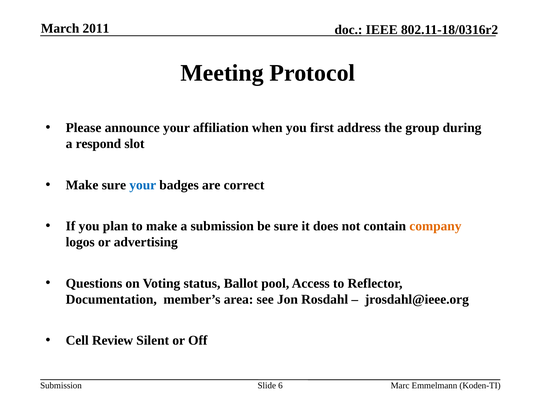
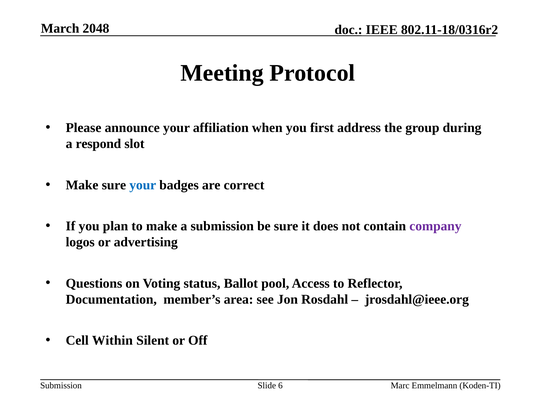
2011: 2011 -> 2048
company colour: orange -> purple
Review: Review -> Within
